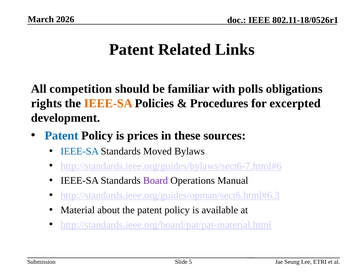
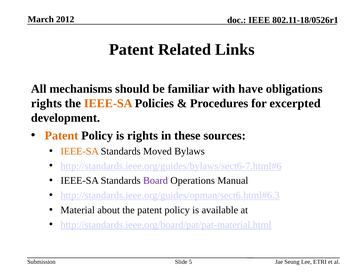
2026: 2026 -> 2012
competition: competition -> mechanisms
polls: polls -> have
Patent at (61, 136) colour: blue -> orange
is prices: prices -> rights
IEEE-SA at (80, 151) colour: blue -> orange
